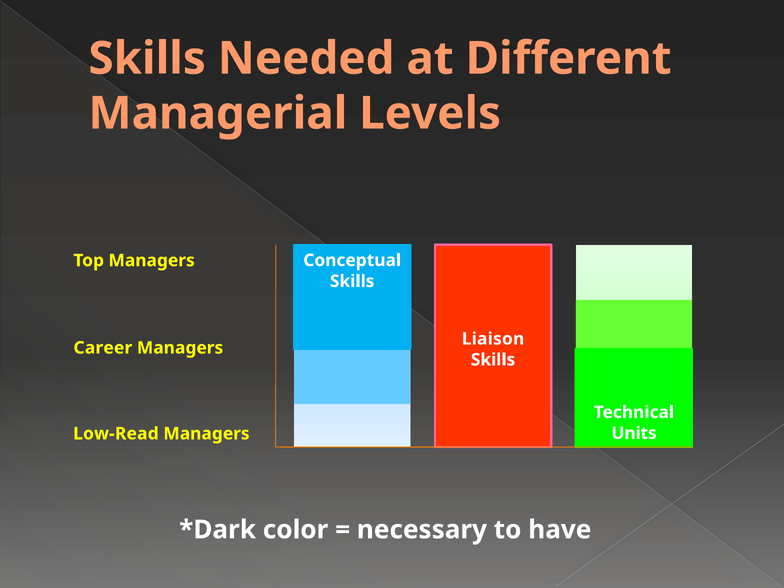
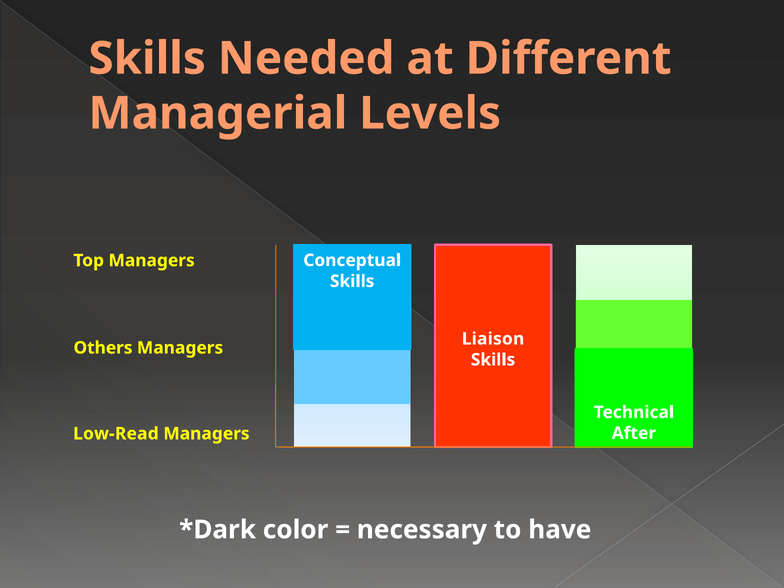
Career: Career -> Others
Units: Units -> After
